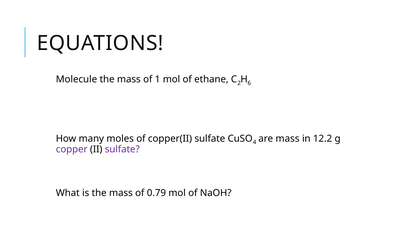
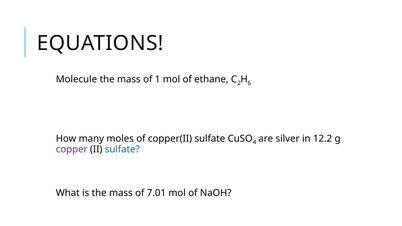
are mass: mass -> silver
sulfate at (122, 149) colour: purple -> blue
0.79: 0.79 -> 7.01
